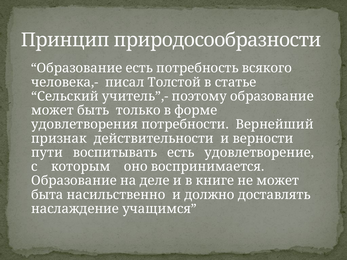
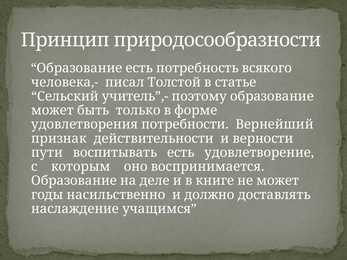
быта: быта -> годы
